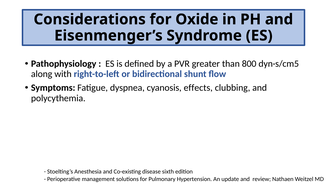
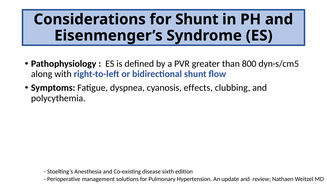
for Oxide: Oxide -> Shunt
